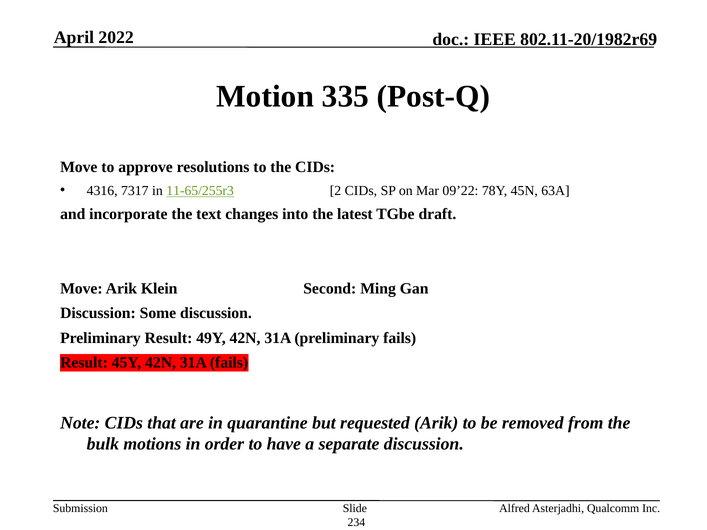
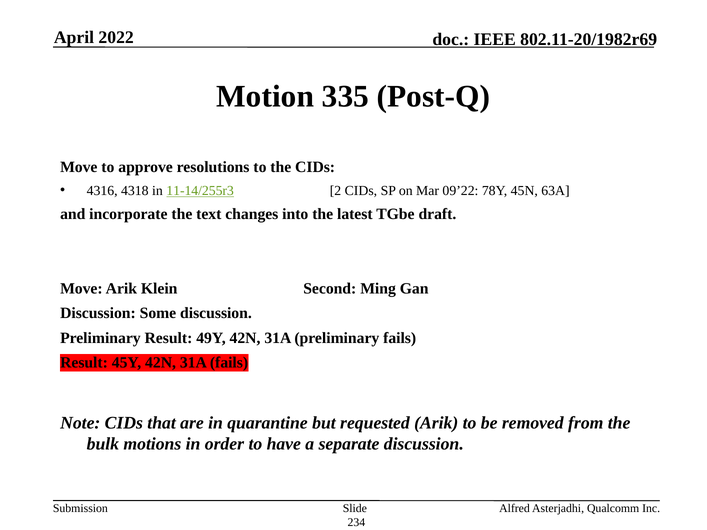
7317: 7317 -> 4318
11-65/255r3: 11-65/255r3 -> 11-14/255r3
